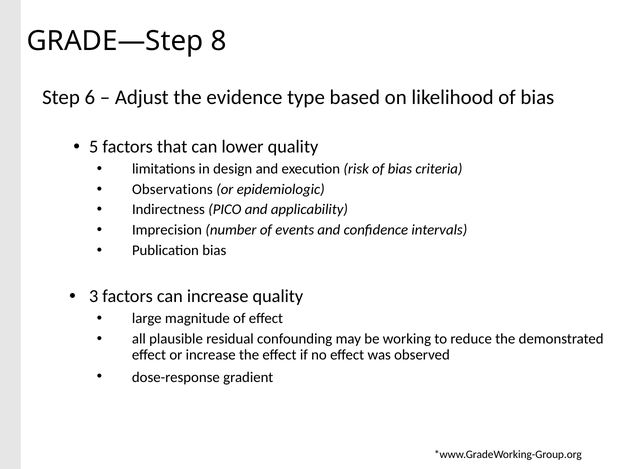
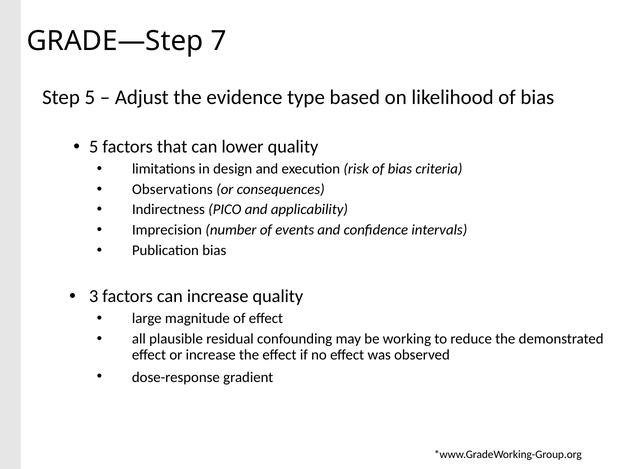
8: 8 -> 7
Step 6: 6 -> 5
epidemiologic: epidemiologic -> consequences
